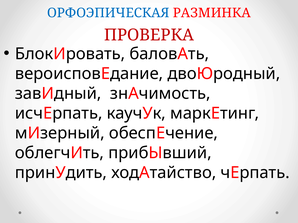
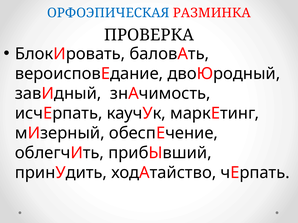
ПРОВЕРКА colour: red -> black
